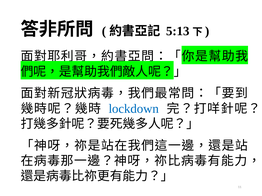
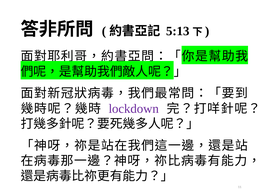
lockdown colour: blue -> purple
